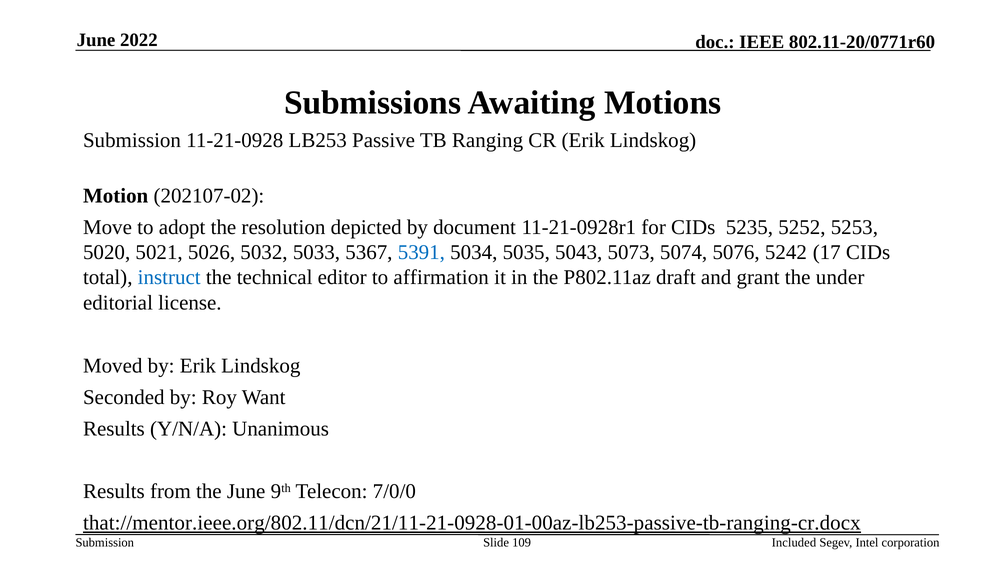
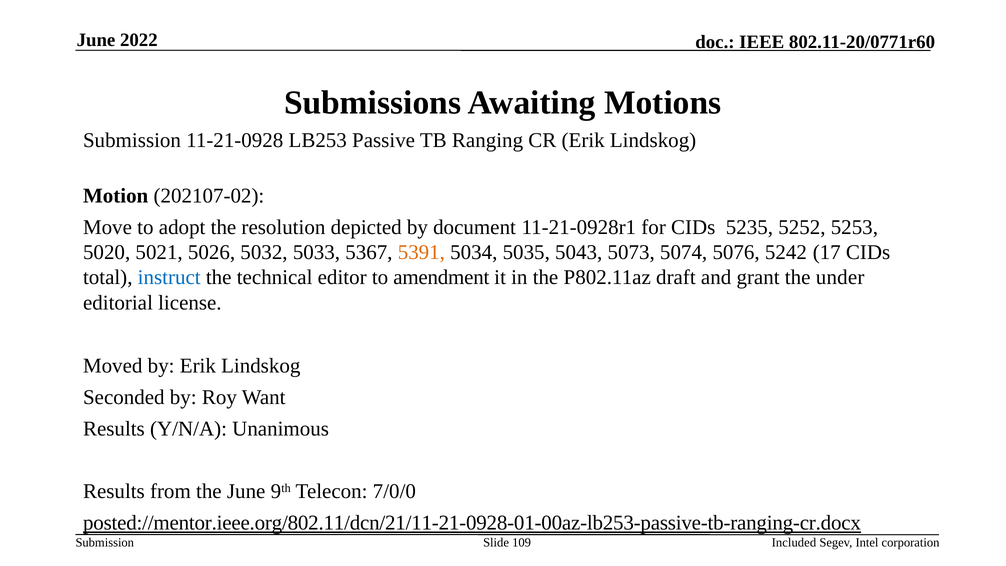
5391 colour: blue -> orange
affirmation: affirmation -> amendment
that://mentor.ieee.org/802.11/dcn/21/11-21-0928-01-00az-lb253-passive-tb-ranging-cr.docx: that://mentor.ieee.org/802.11/dcn/21/11-21-0928-01-00az-lb253-passive-tb-ranging-cr.docx -> posted://mentor.ieee.org/802.11/dcn/21/11-21-0928-01-00az-lb253-passive-tb-ranging-cr.docx
